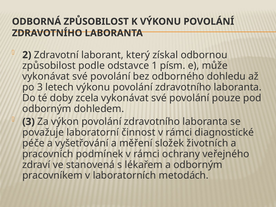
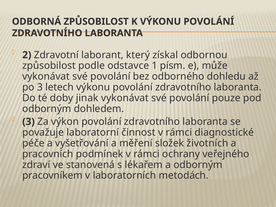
zcela: zcela -> jinak
